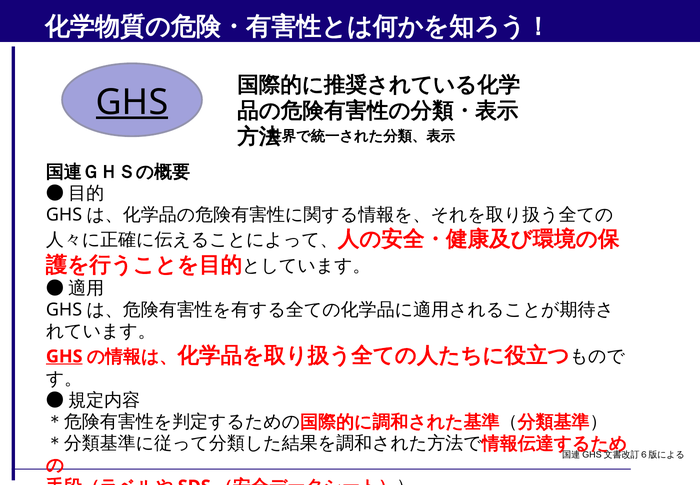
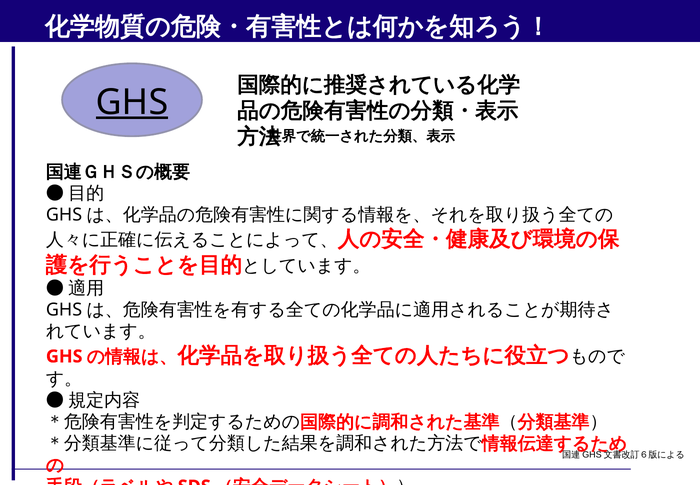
GHS at (64, 356) underline: present -> none
